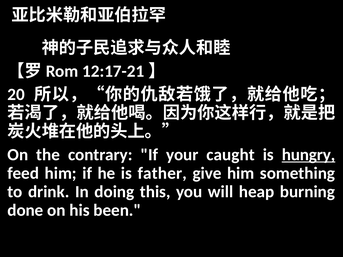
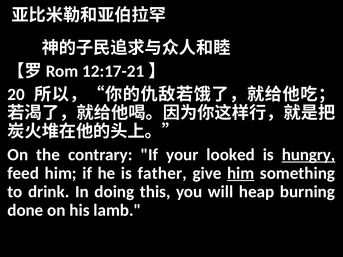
caught: caught -> looked
him at (241, 173) underline: none -> present
been: been -> lamb
